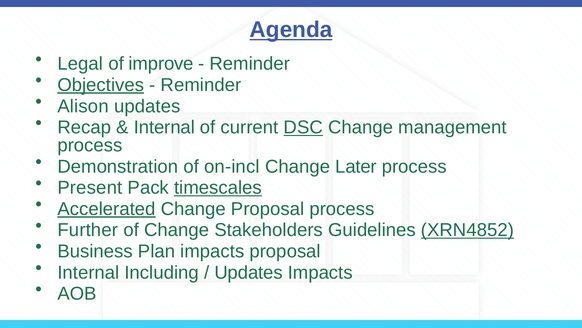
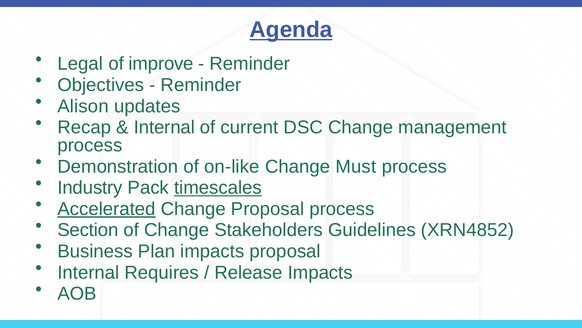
Objectives underline: present -> none
DSC underline: present -> none
on-incl: on-incl -> on-like
Later: Later -> Must
Present: Present -> Industry
Further: Further -> Section
XRN4852 underline: present -> none
Including: Including -> Requires
Updates at (249, 272): Updates -> Release
